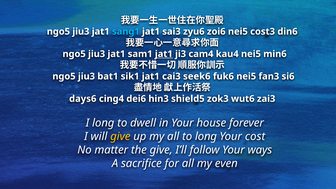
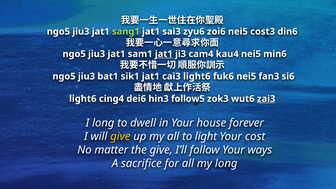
sang1 colour: light blue -> light green
cai3 seek6: seek6 -> light6
days6 at (83, 99): days6 -> light6
shield5: shield5 -> follow5
zai3 underline: none -> present
to long: long -> light
my even: even -> long
